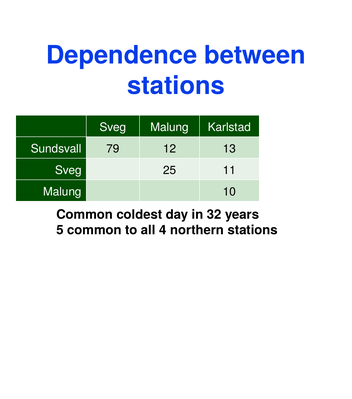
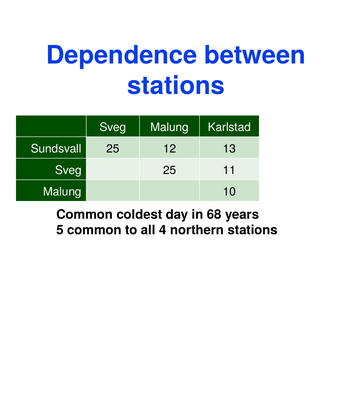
Sundsvall 79: 79 -> 25
32: 32 -> 68
